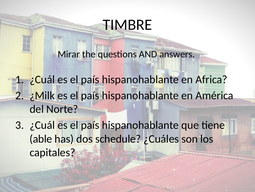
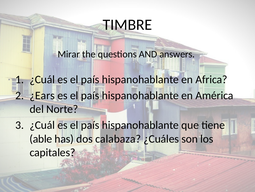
¿Milk: ¿Milk -> ¿Ears
schedule: schedule -> calabaza
